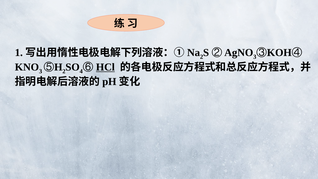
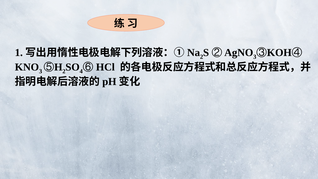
HCl underline: present -> none
